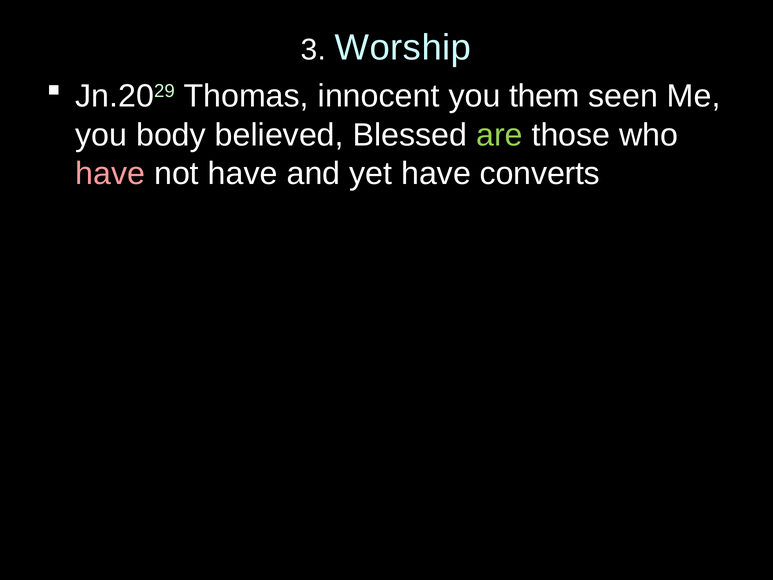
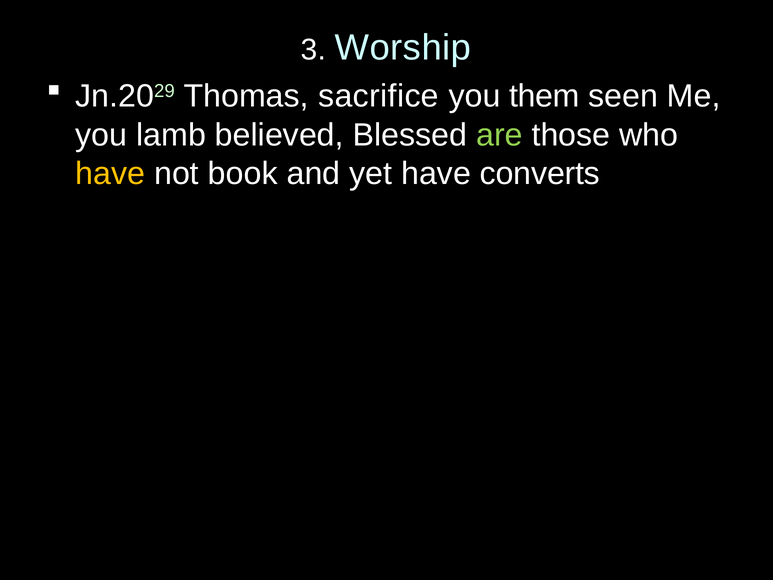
innocent: innocent -> sacrifice
body: body -> lamb
have at (110, 174) colour: pink -> yellow
not have: have -> book
